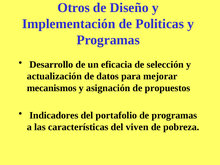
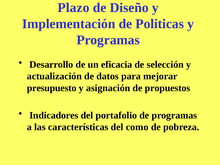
Otros: Otros -> Plazo
mecanismos: mecanismos -> presupuesto
viven: viven -> como
